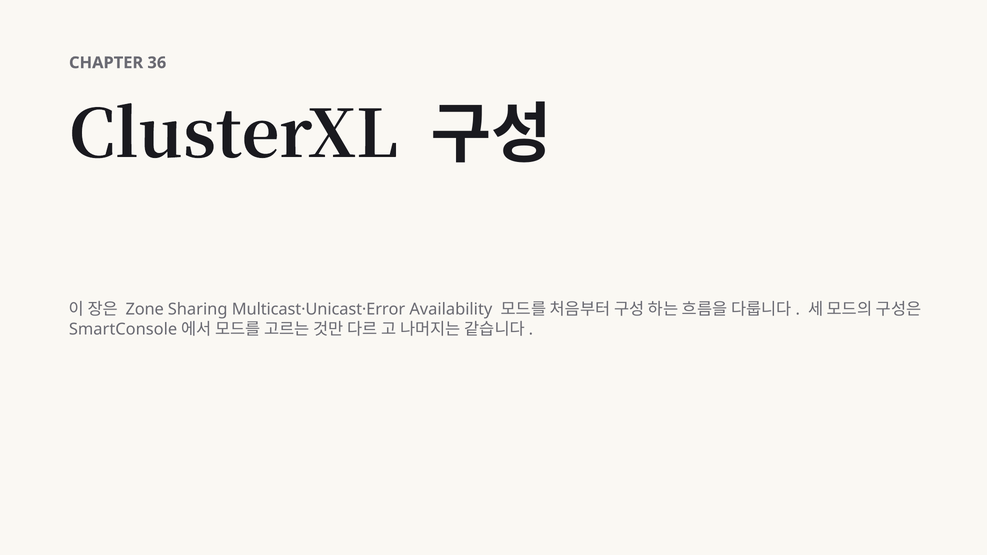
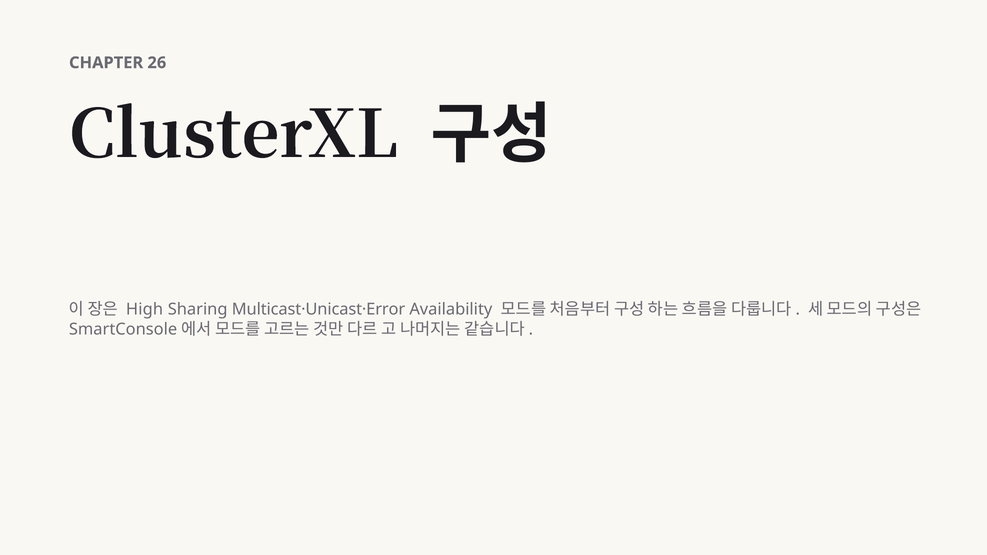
36: 36 -> 26
Zone: Zone -> High
